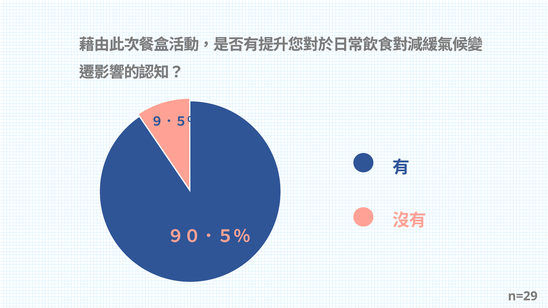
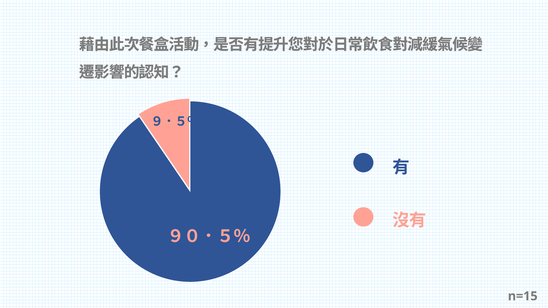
n=29: n=29 -> n=15
